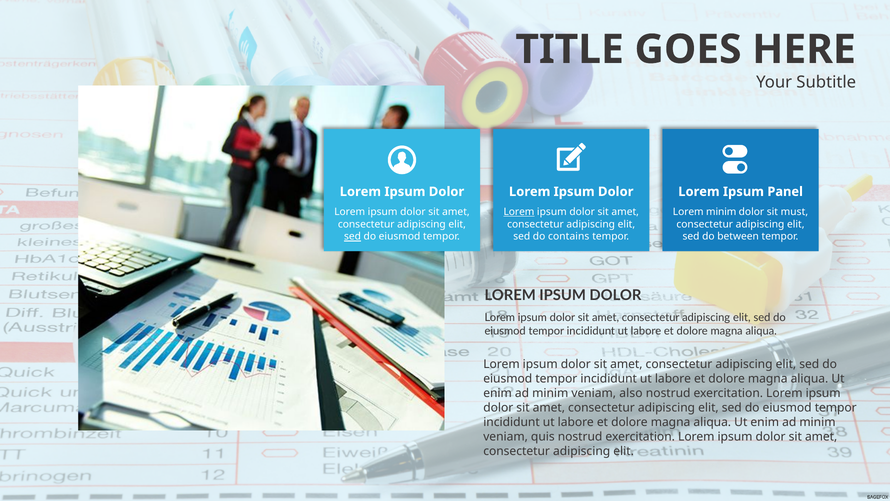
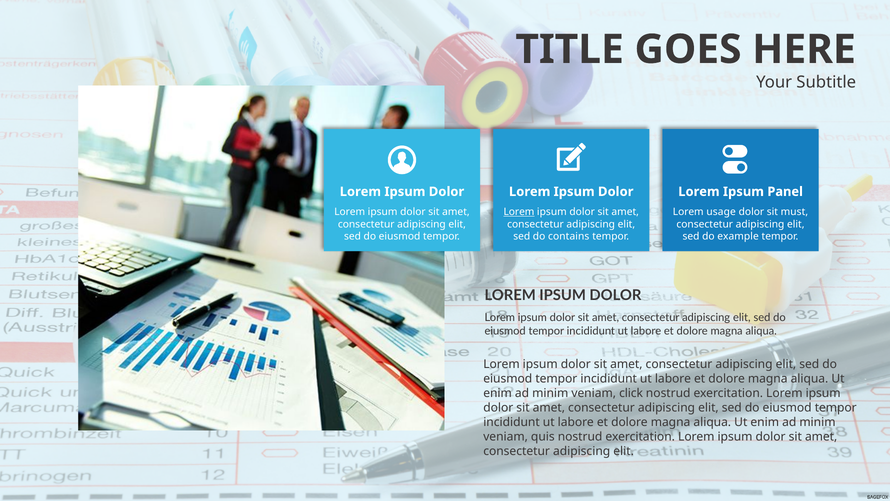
Lorem minim: minim -> usage
sed at (352, 236) underline: present -> none
between: between -> example
also: also -> click
